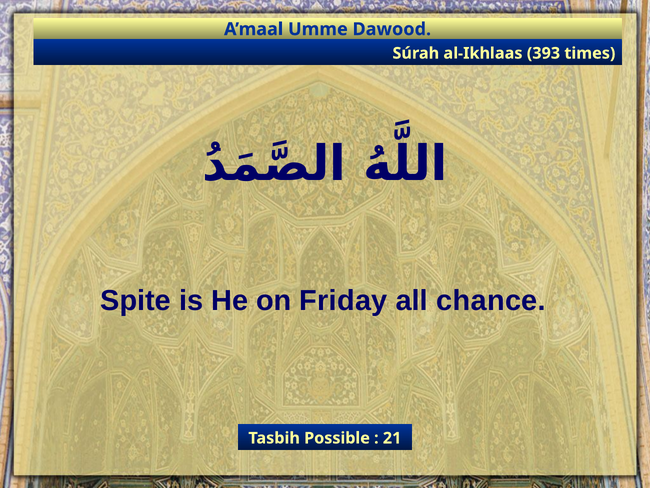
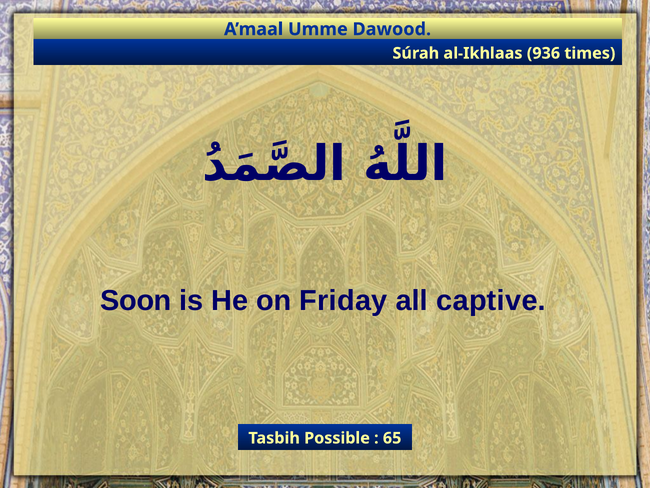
393: 393 -> 936
Spite: Spite -> Soon
chance: chance -> captive
21: 21 -> 65
